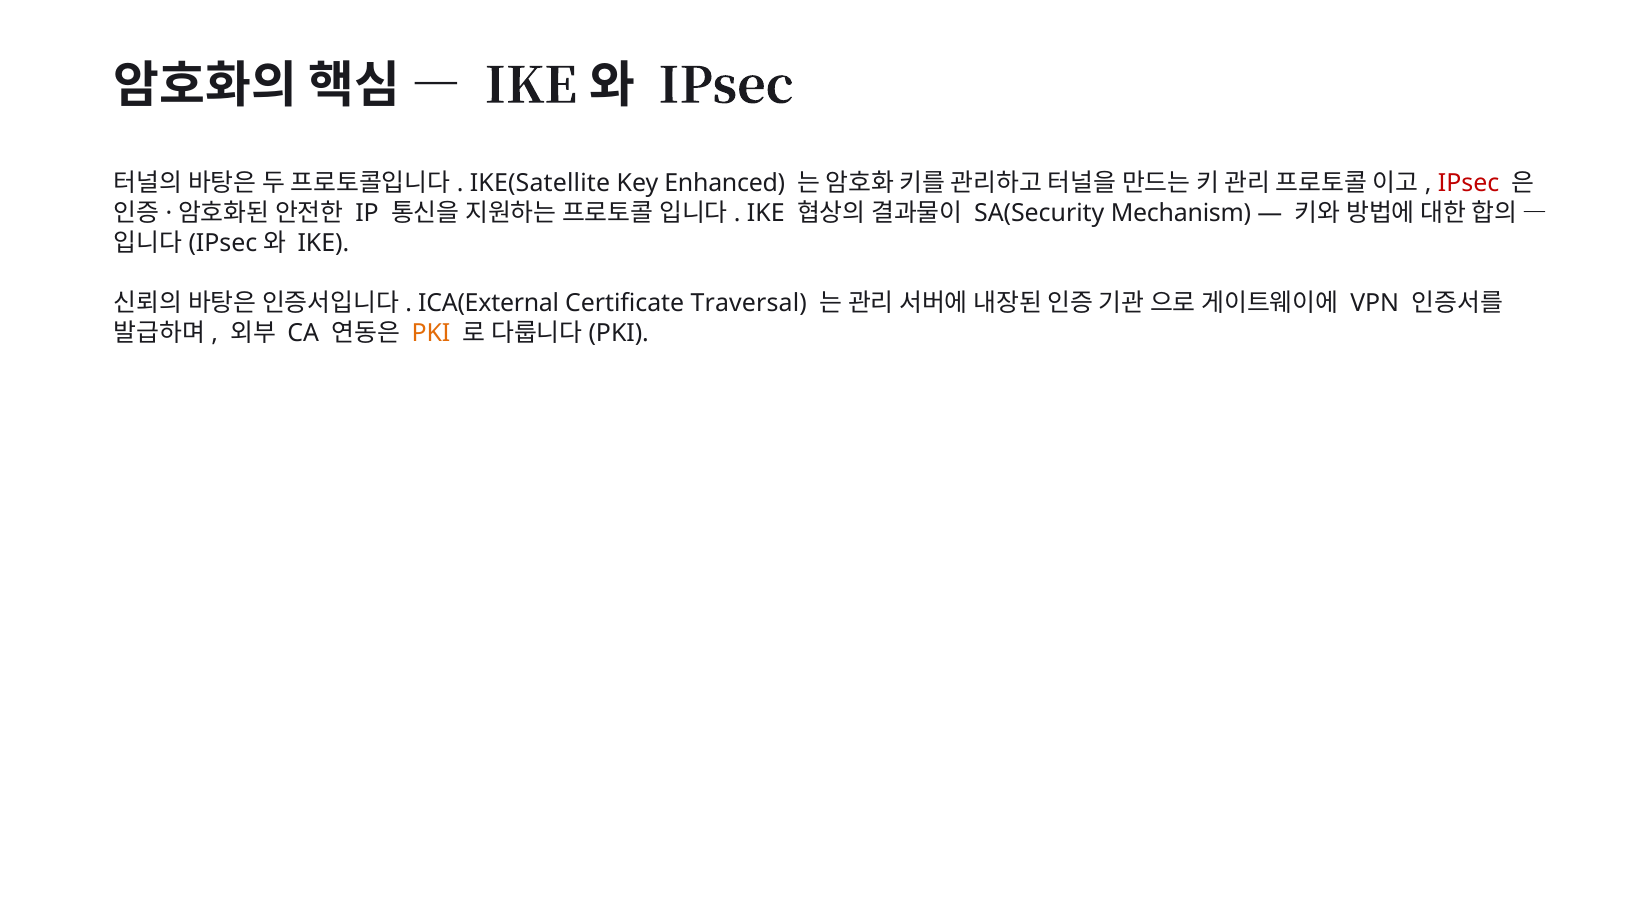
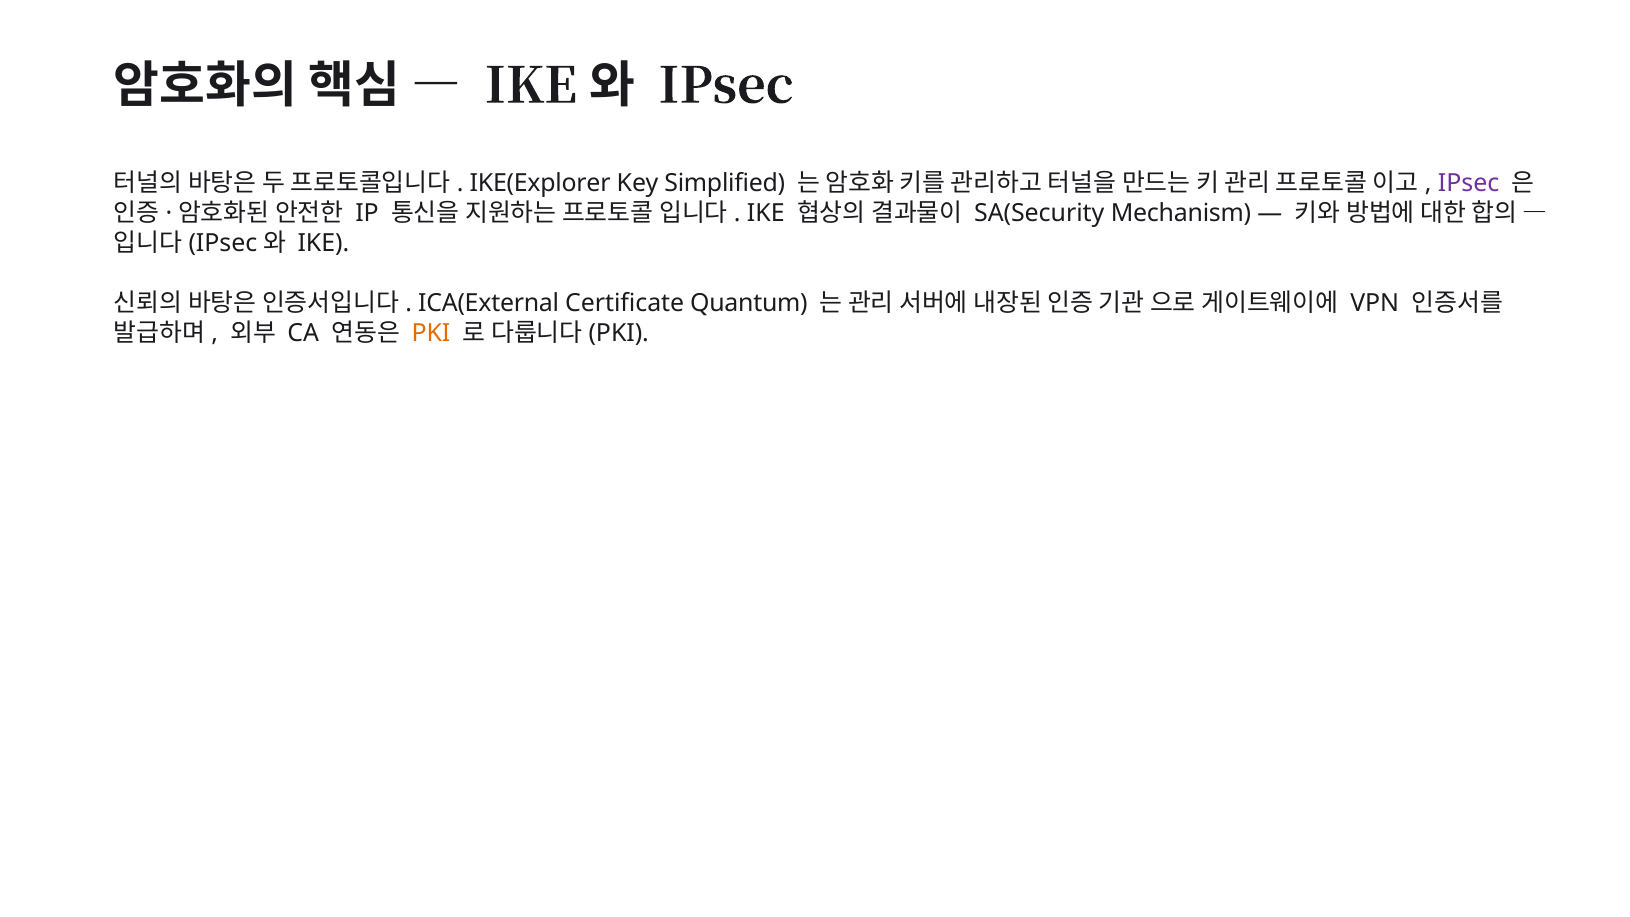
IKE(Satellite: IKE(Satellite -> IKE(Explorer
Enhanced: Enhanced -> Simplified
IPsec at (1469, 184) colour: red -> purple
Traversal: Traversal -> Quantum
